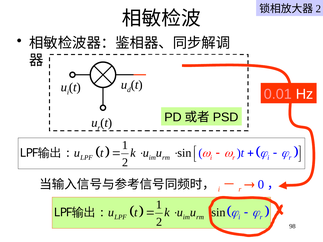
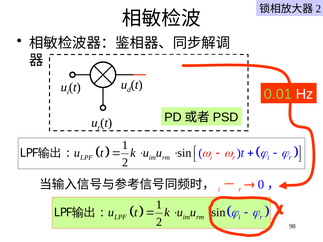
0.01 colour: pink -> light green
